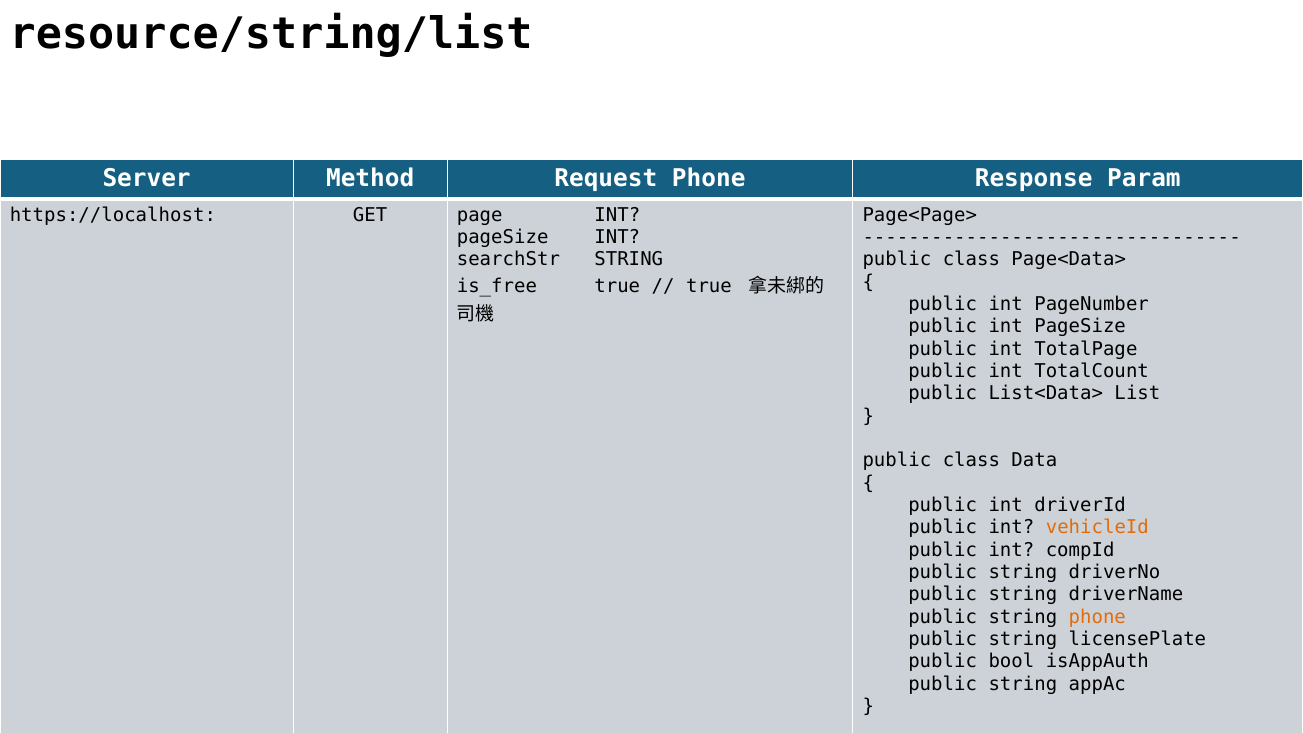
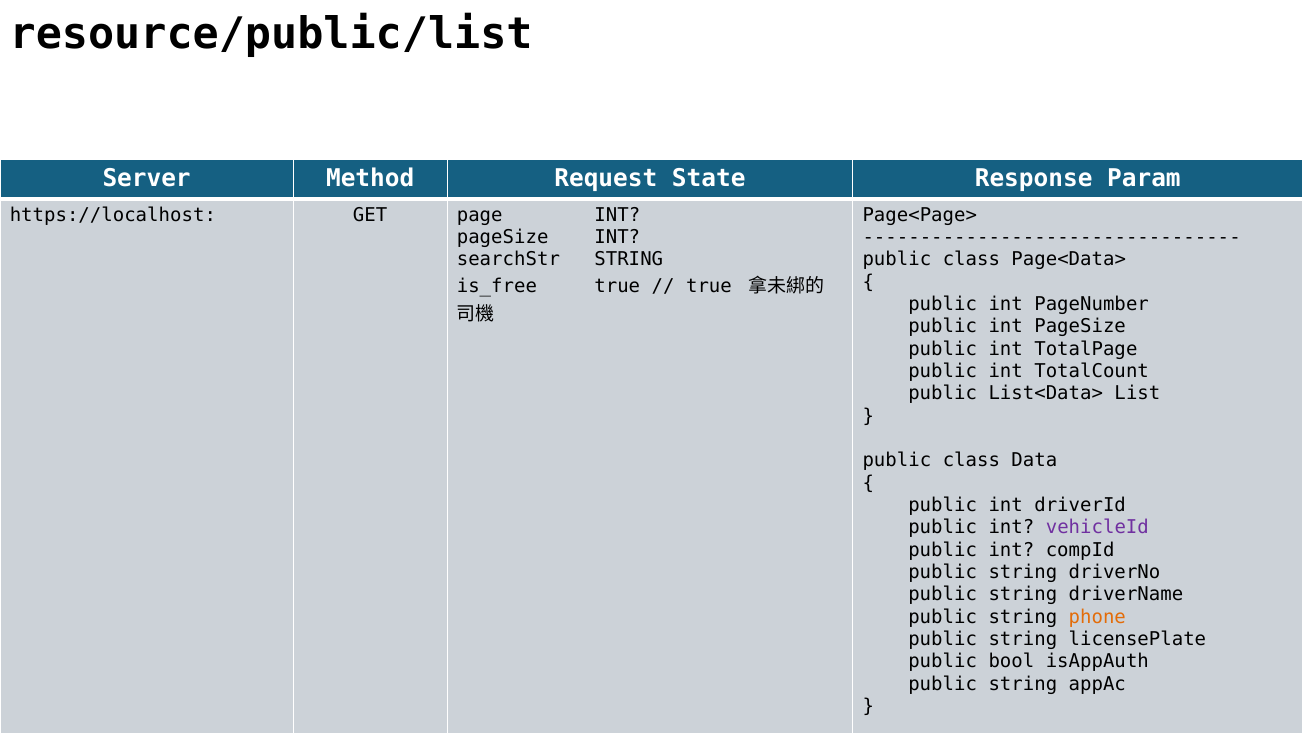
resource/string/list: resource/string/list -> resource/public/list
Request Phone: Phone -> State
vehicleId colour: orange -> purple
